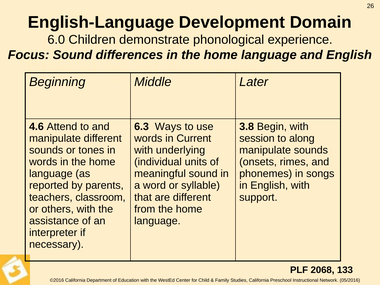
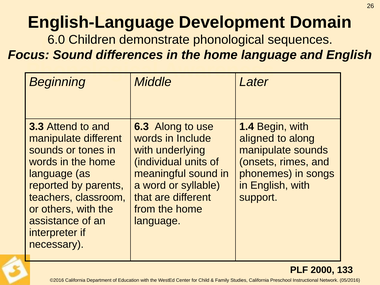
experience: experience -> sequences
4.6: 4.6 -> 3.3
6.3 Ways: Ways -> Along
3.8: 3.8 -> 1.4
Current: Current -> Include
session: session -> aligned
2068: 2068 -> 2000
